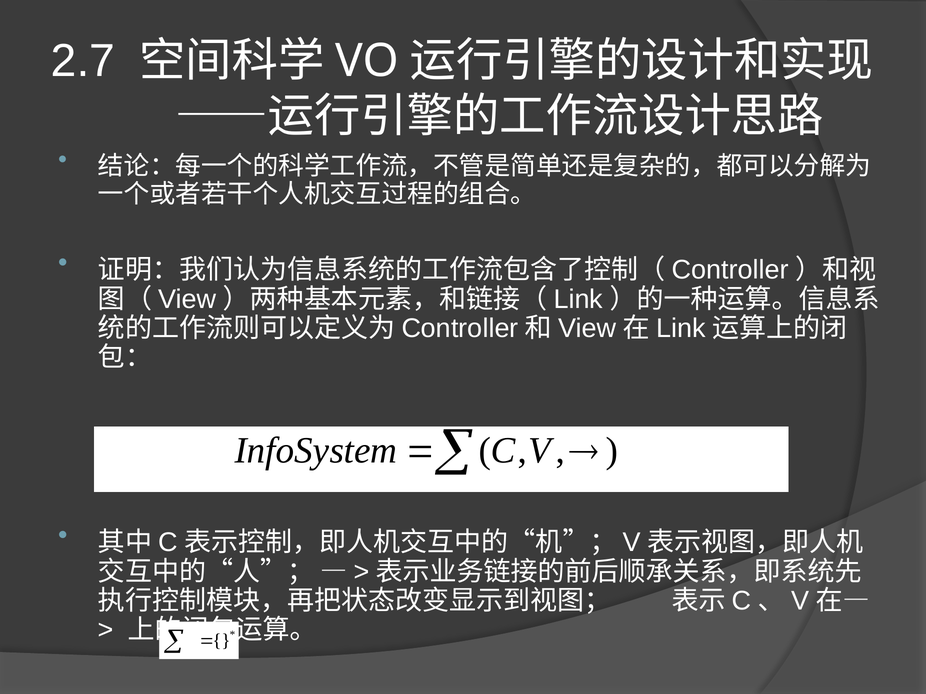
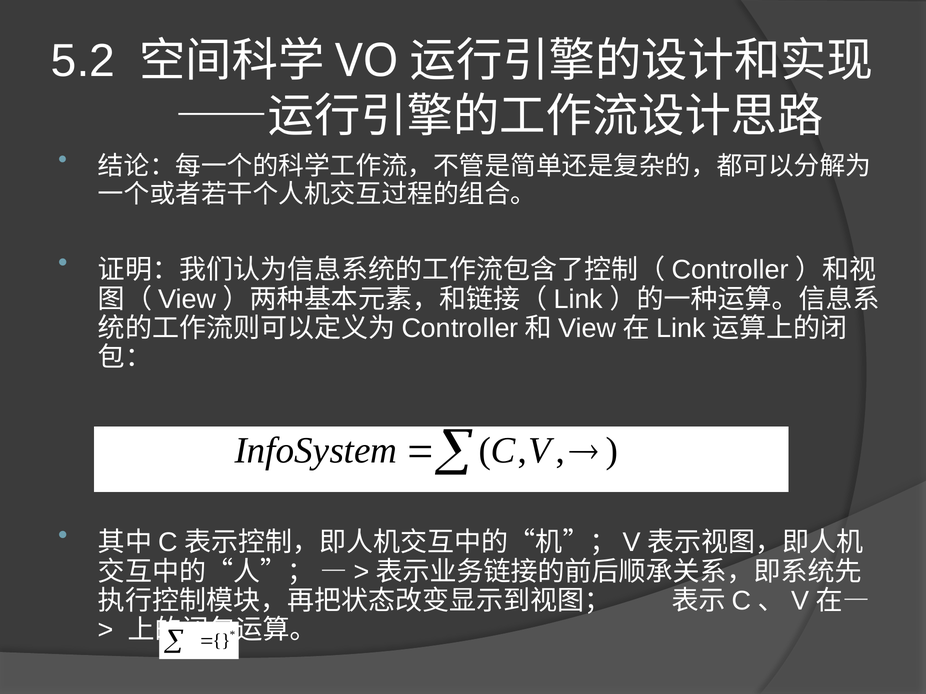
2.7: 2.7 -> 5.2
